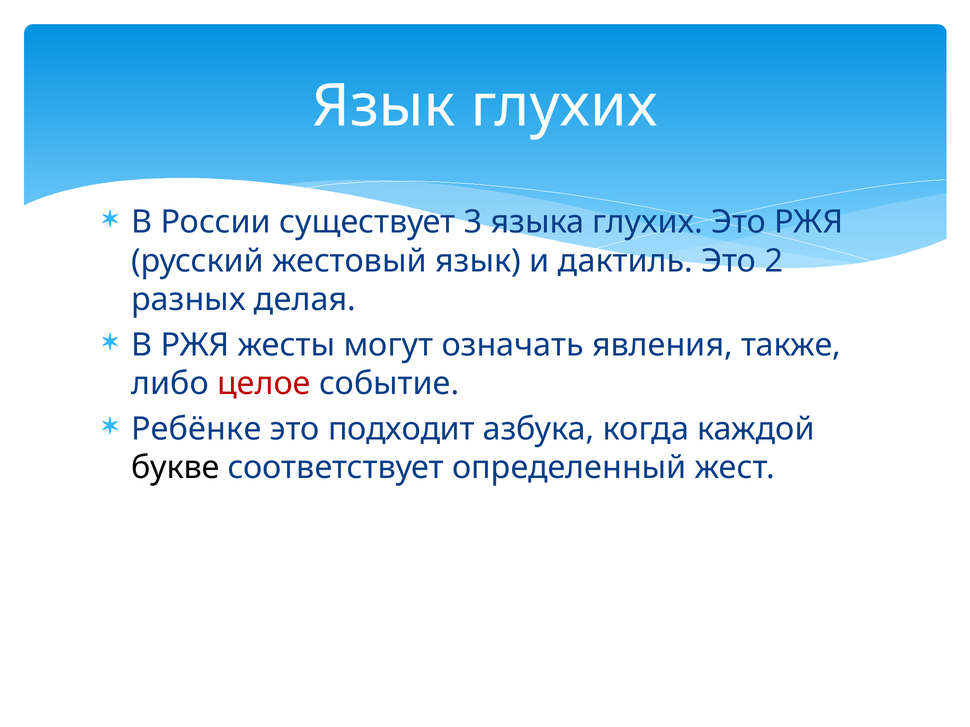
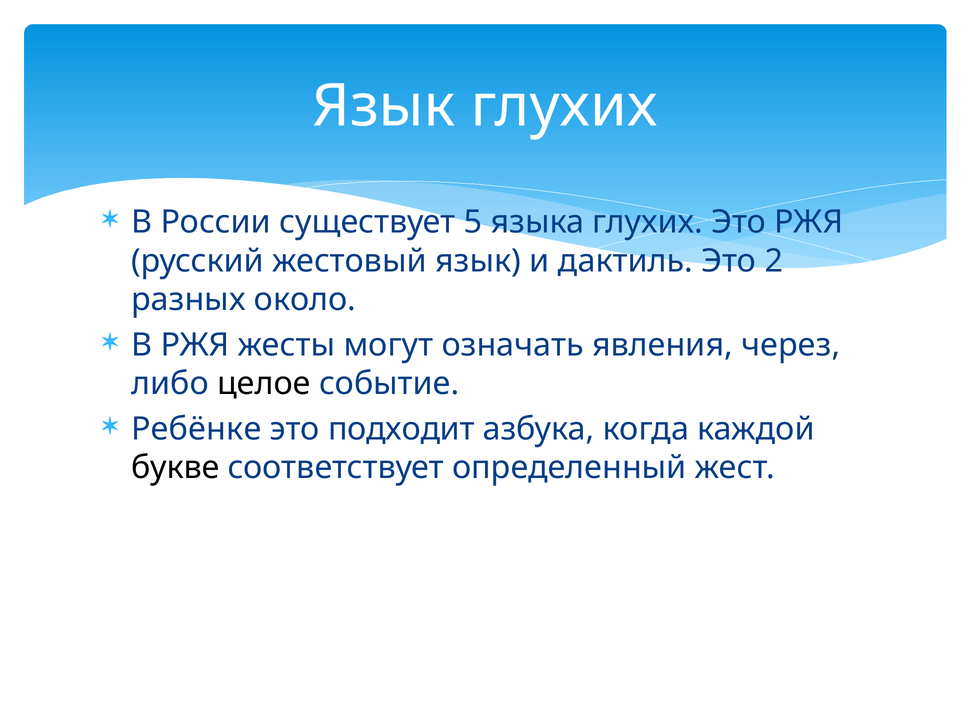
3: 3 -> 5
делая: делая -> около
также: также -> через
целое colour: red -> black
